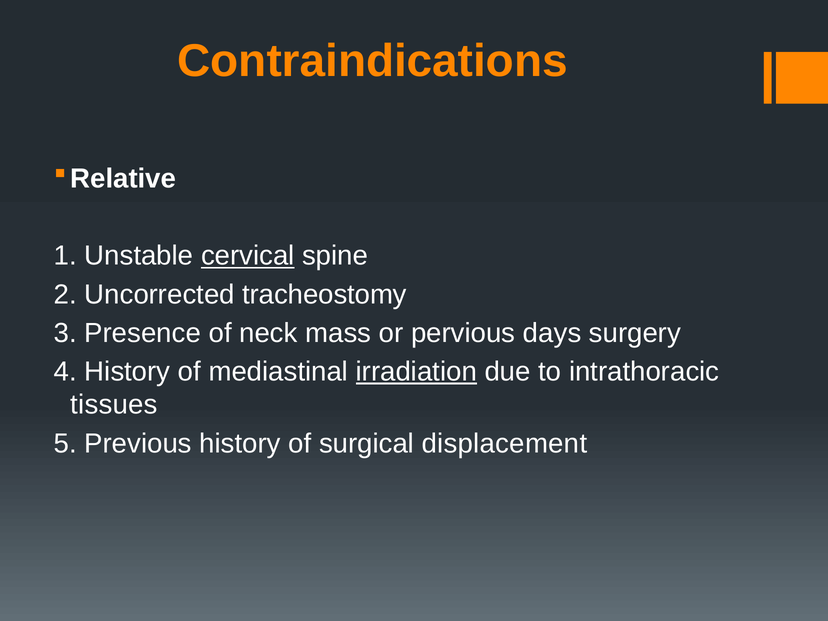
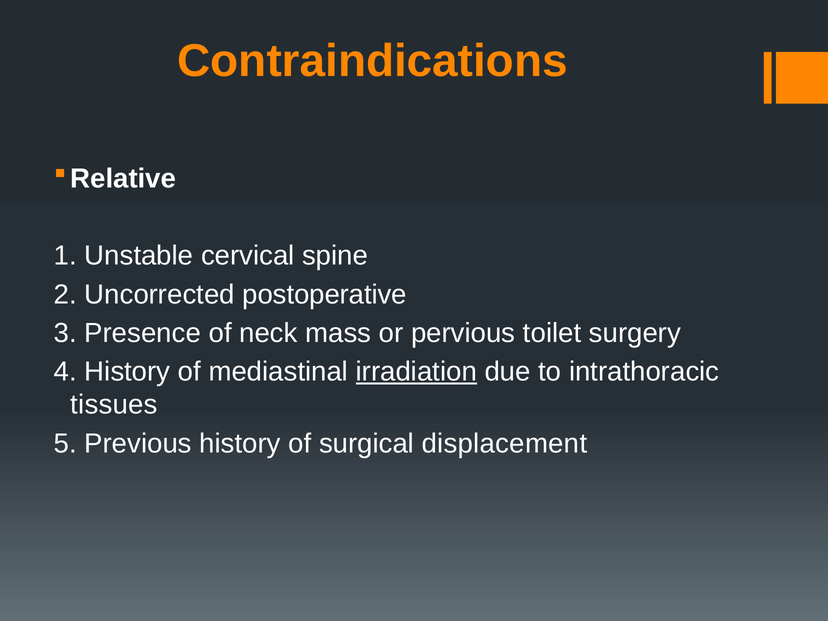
cervical underline: present -> none
tracheostomy: tracheostomy -> postoperative
days: days -> toilet
